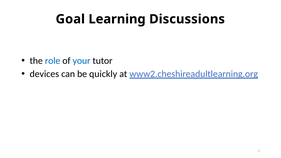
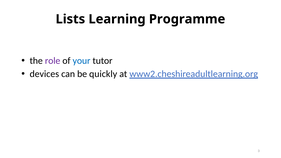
Goal: Goal -> Lists
Discussions: Discussions -> Programme
role colour: blue -> purple
